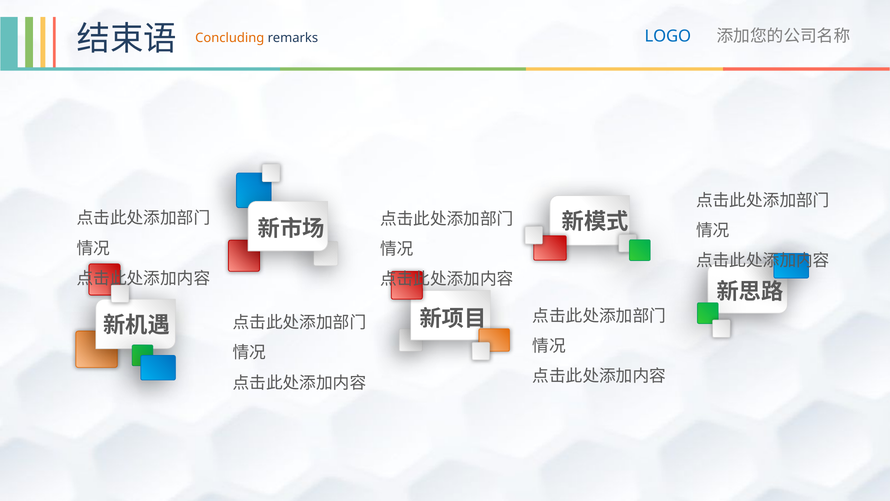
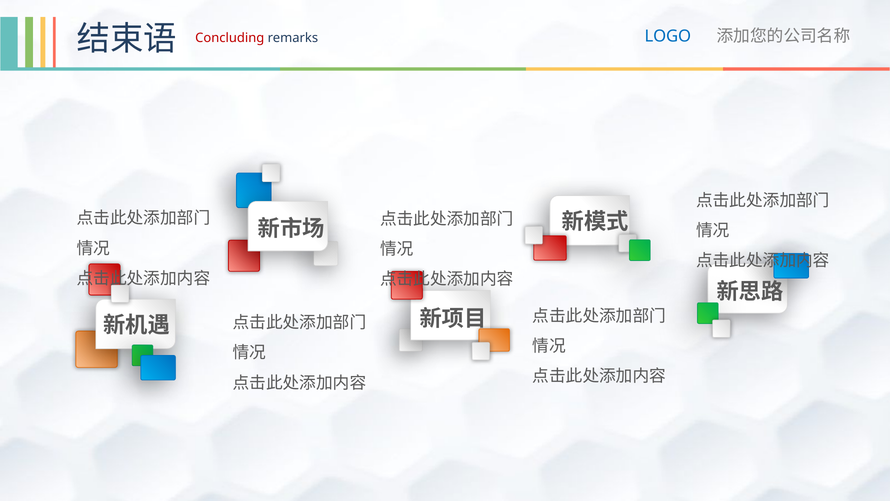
Concluding colour: orange -> red
